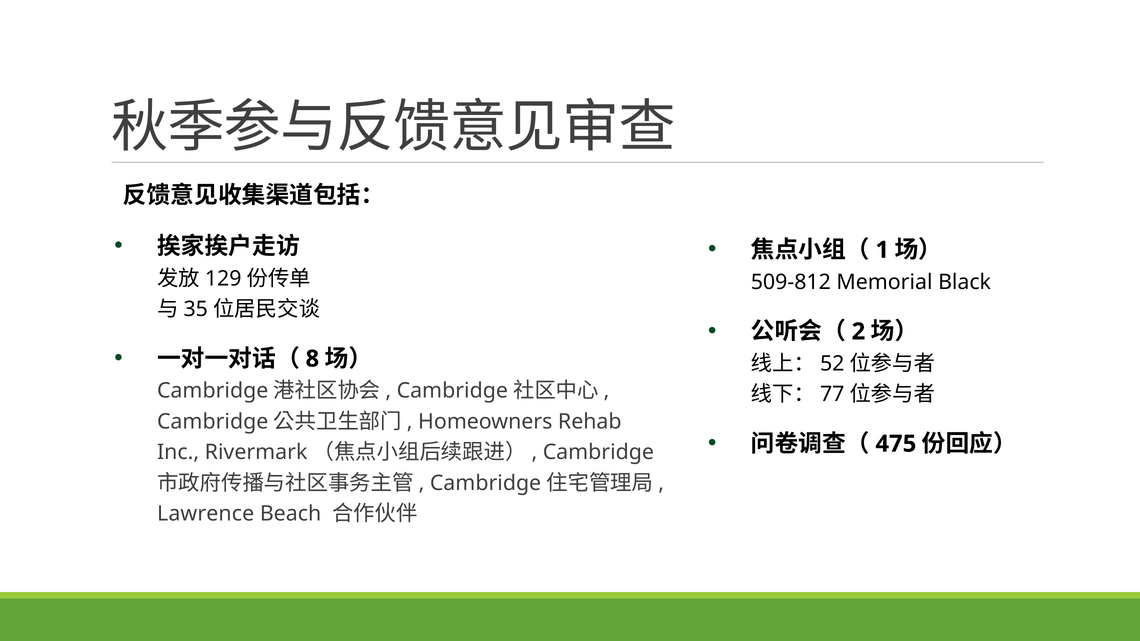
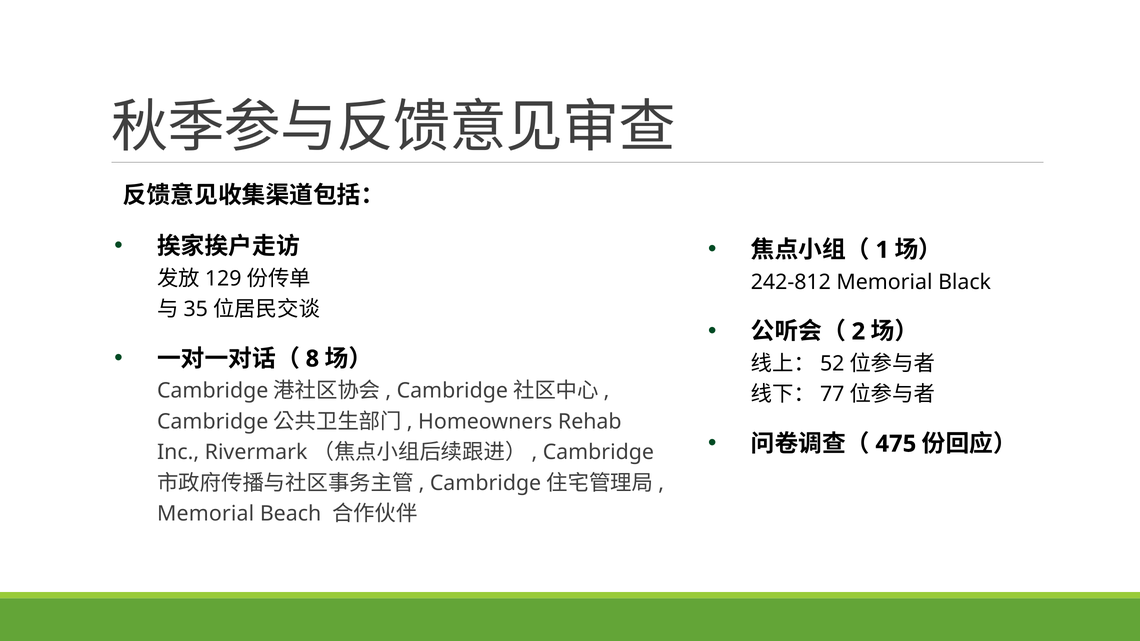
509-812: 509-812 -> 242-812
Lawrence at (206, 514): Lawrence -> Memorial
